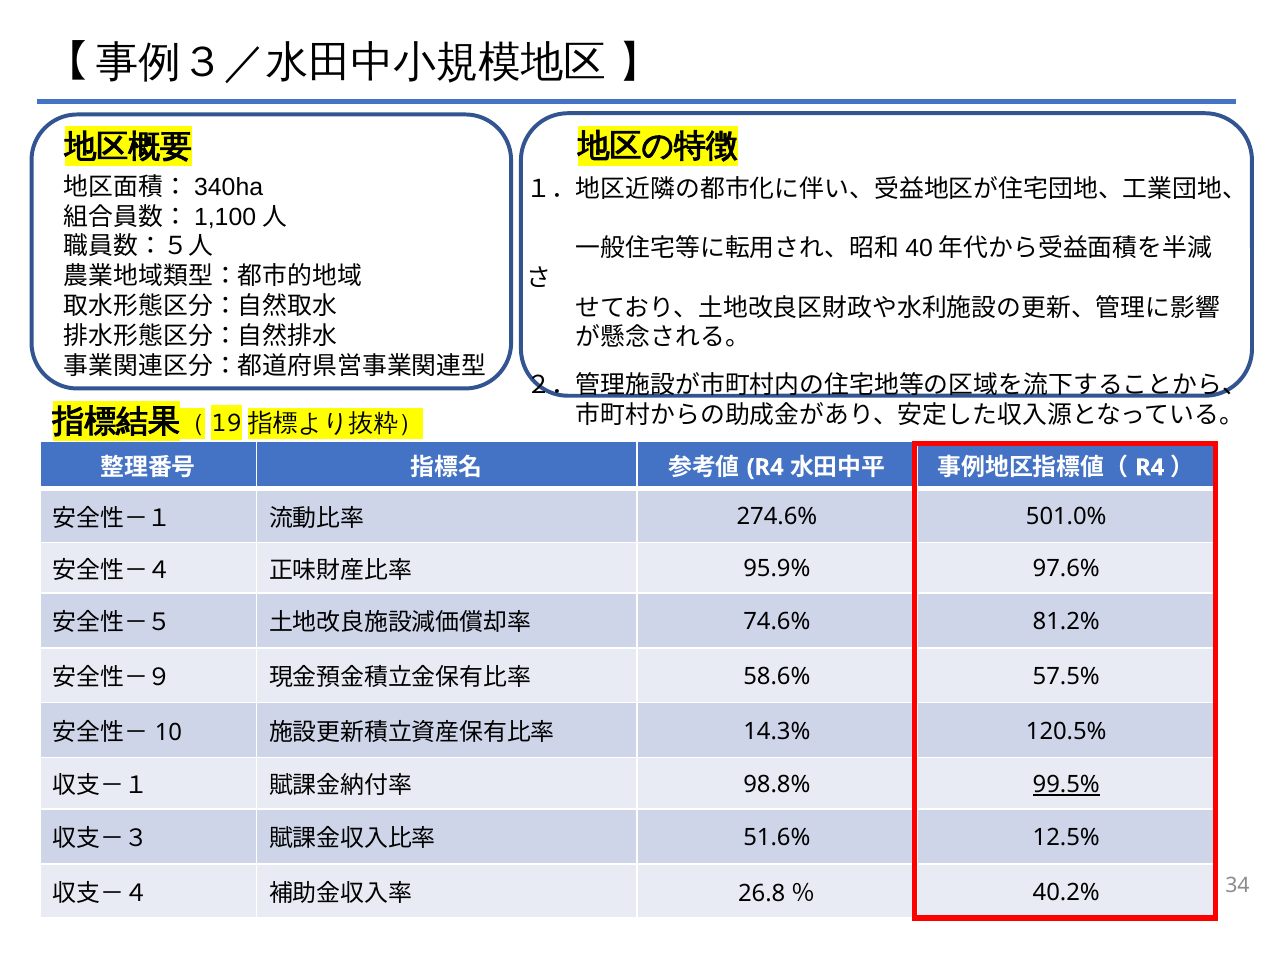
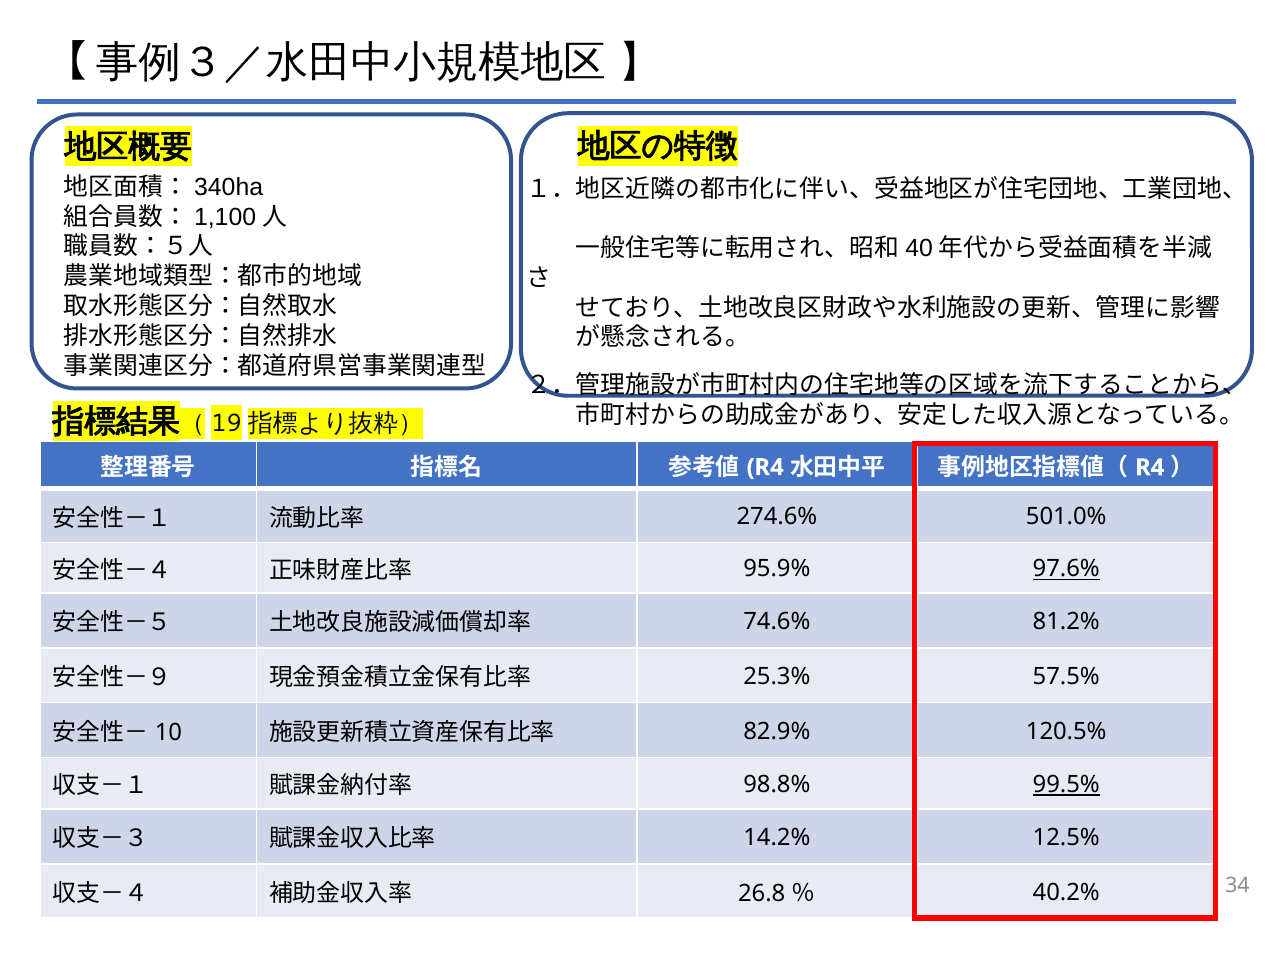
97.6% underline: none -> present
58.6%: 58.6% -> 25.3%
14.3%: 14.3% -> 82.9%
51.6%: 51.6% -> 14.2%
